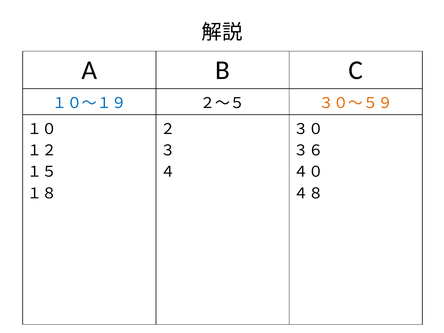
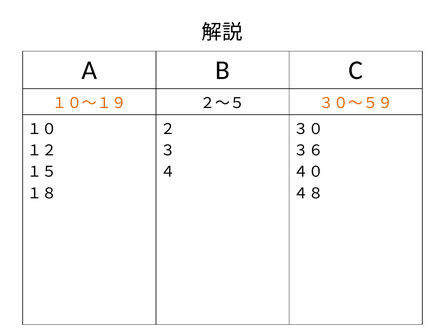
１０～１９ colour: blue -> orange
